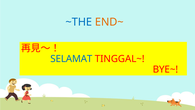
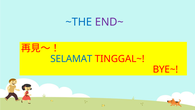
END~ colour: orange -> purple
